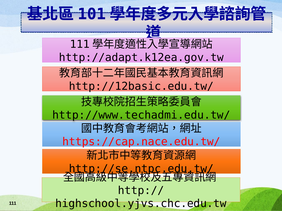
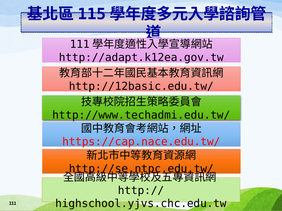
101: 101 -> 115
